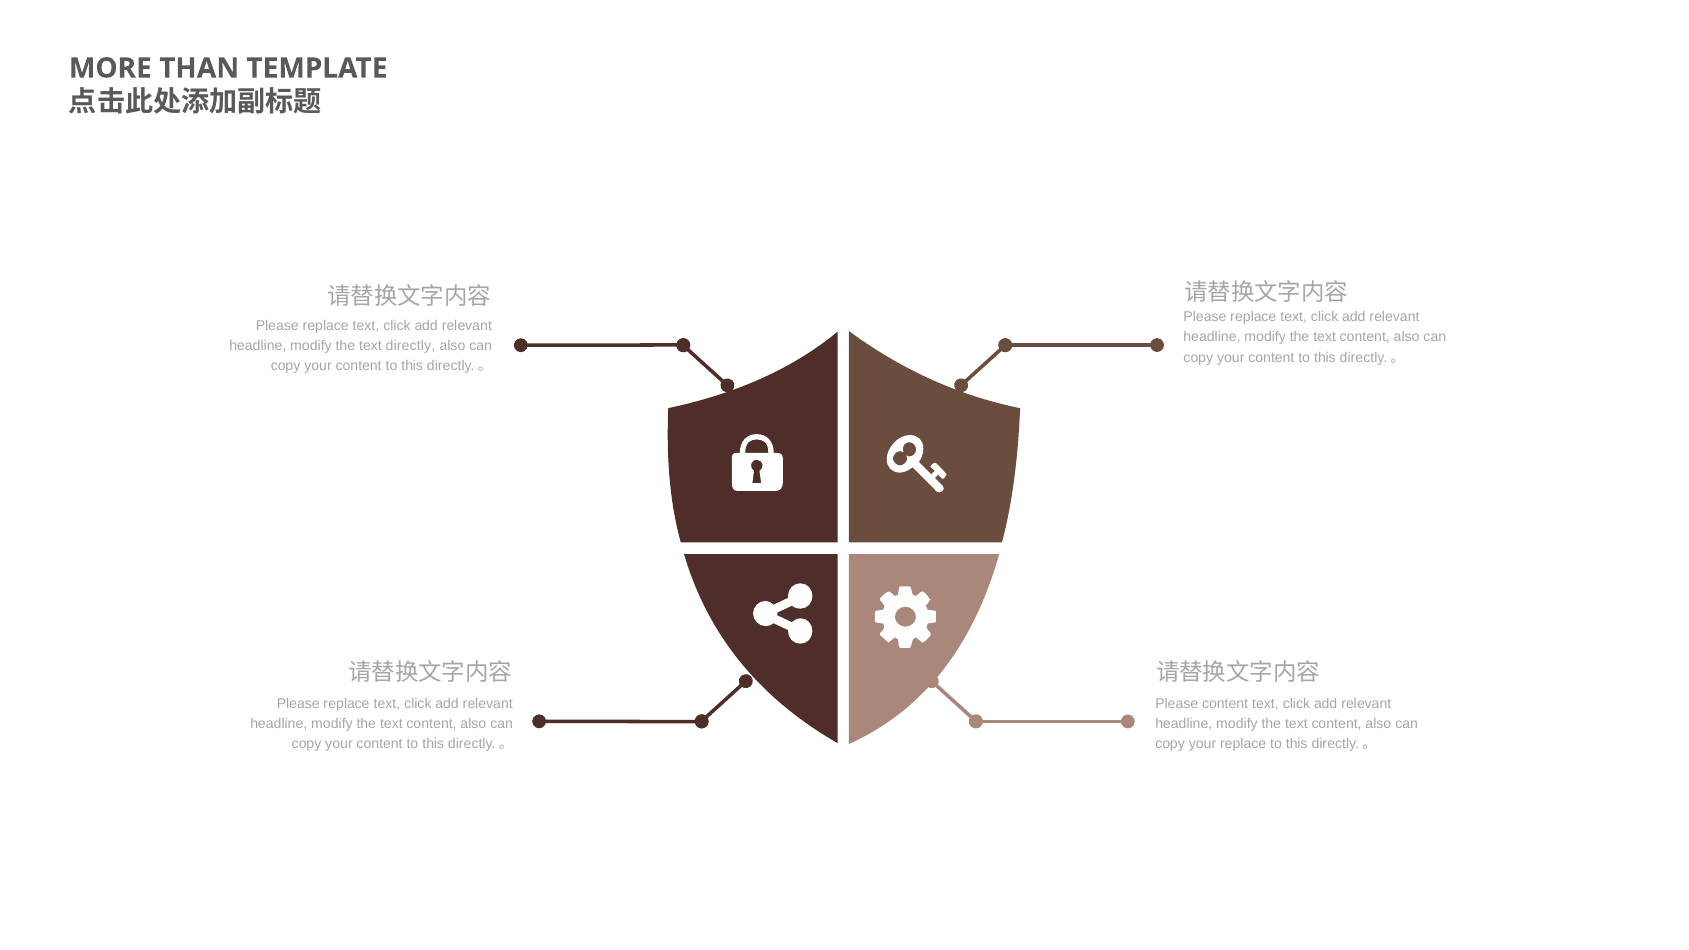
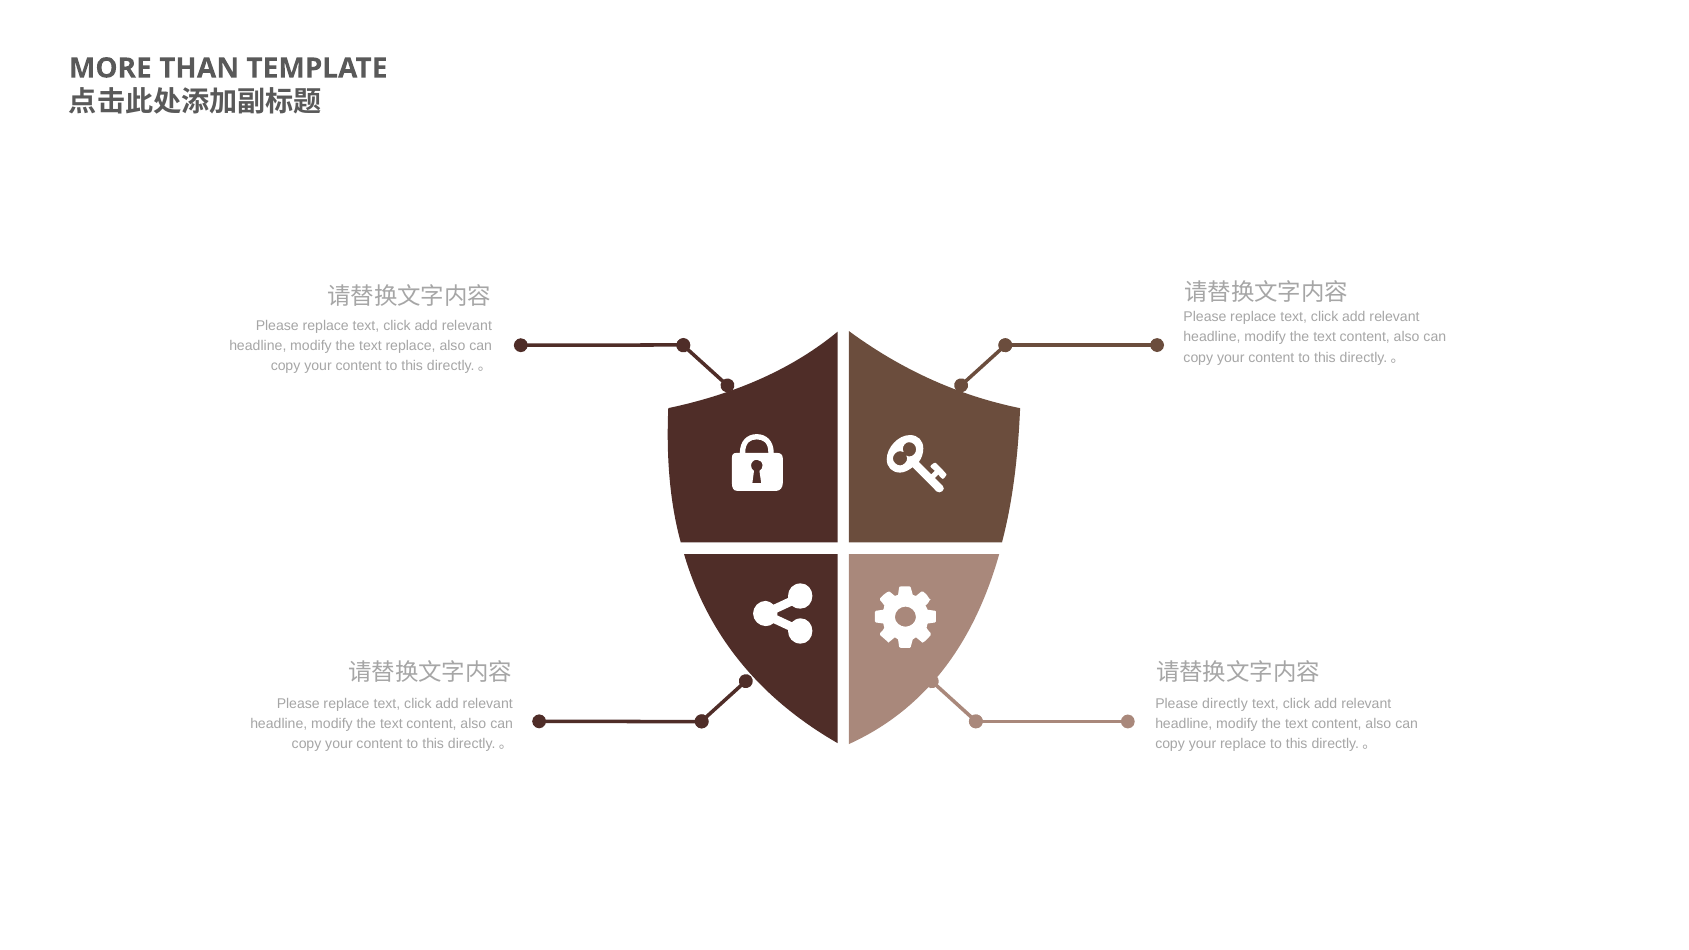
text directly: directly -> replace
Please content: content -> directly
